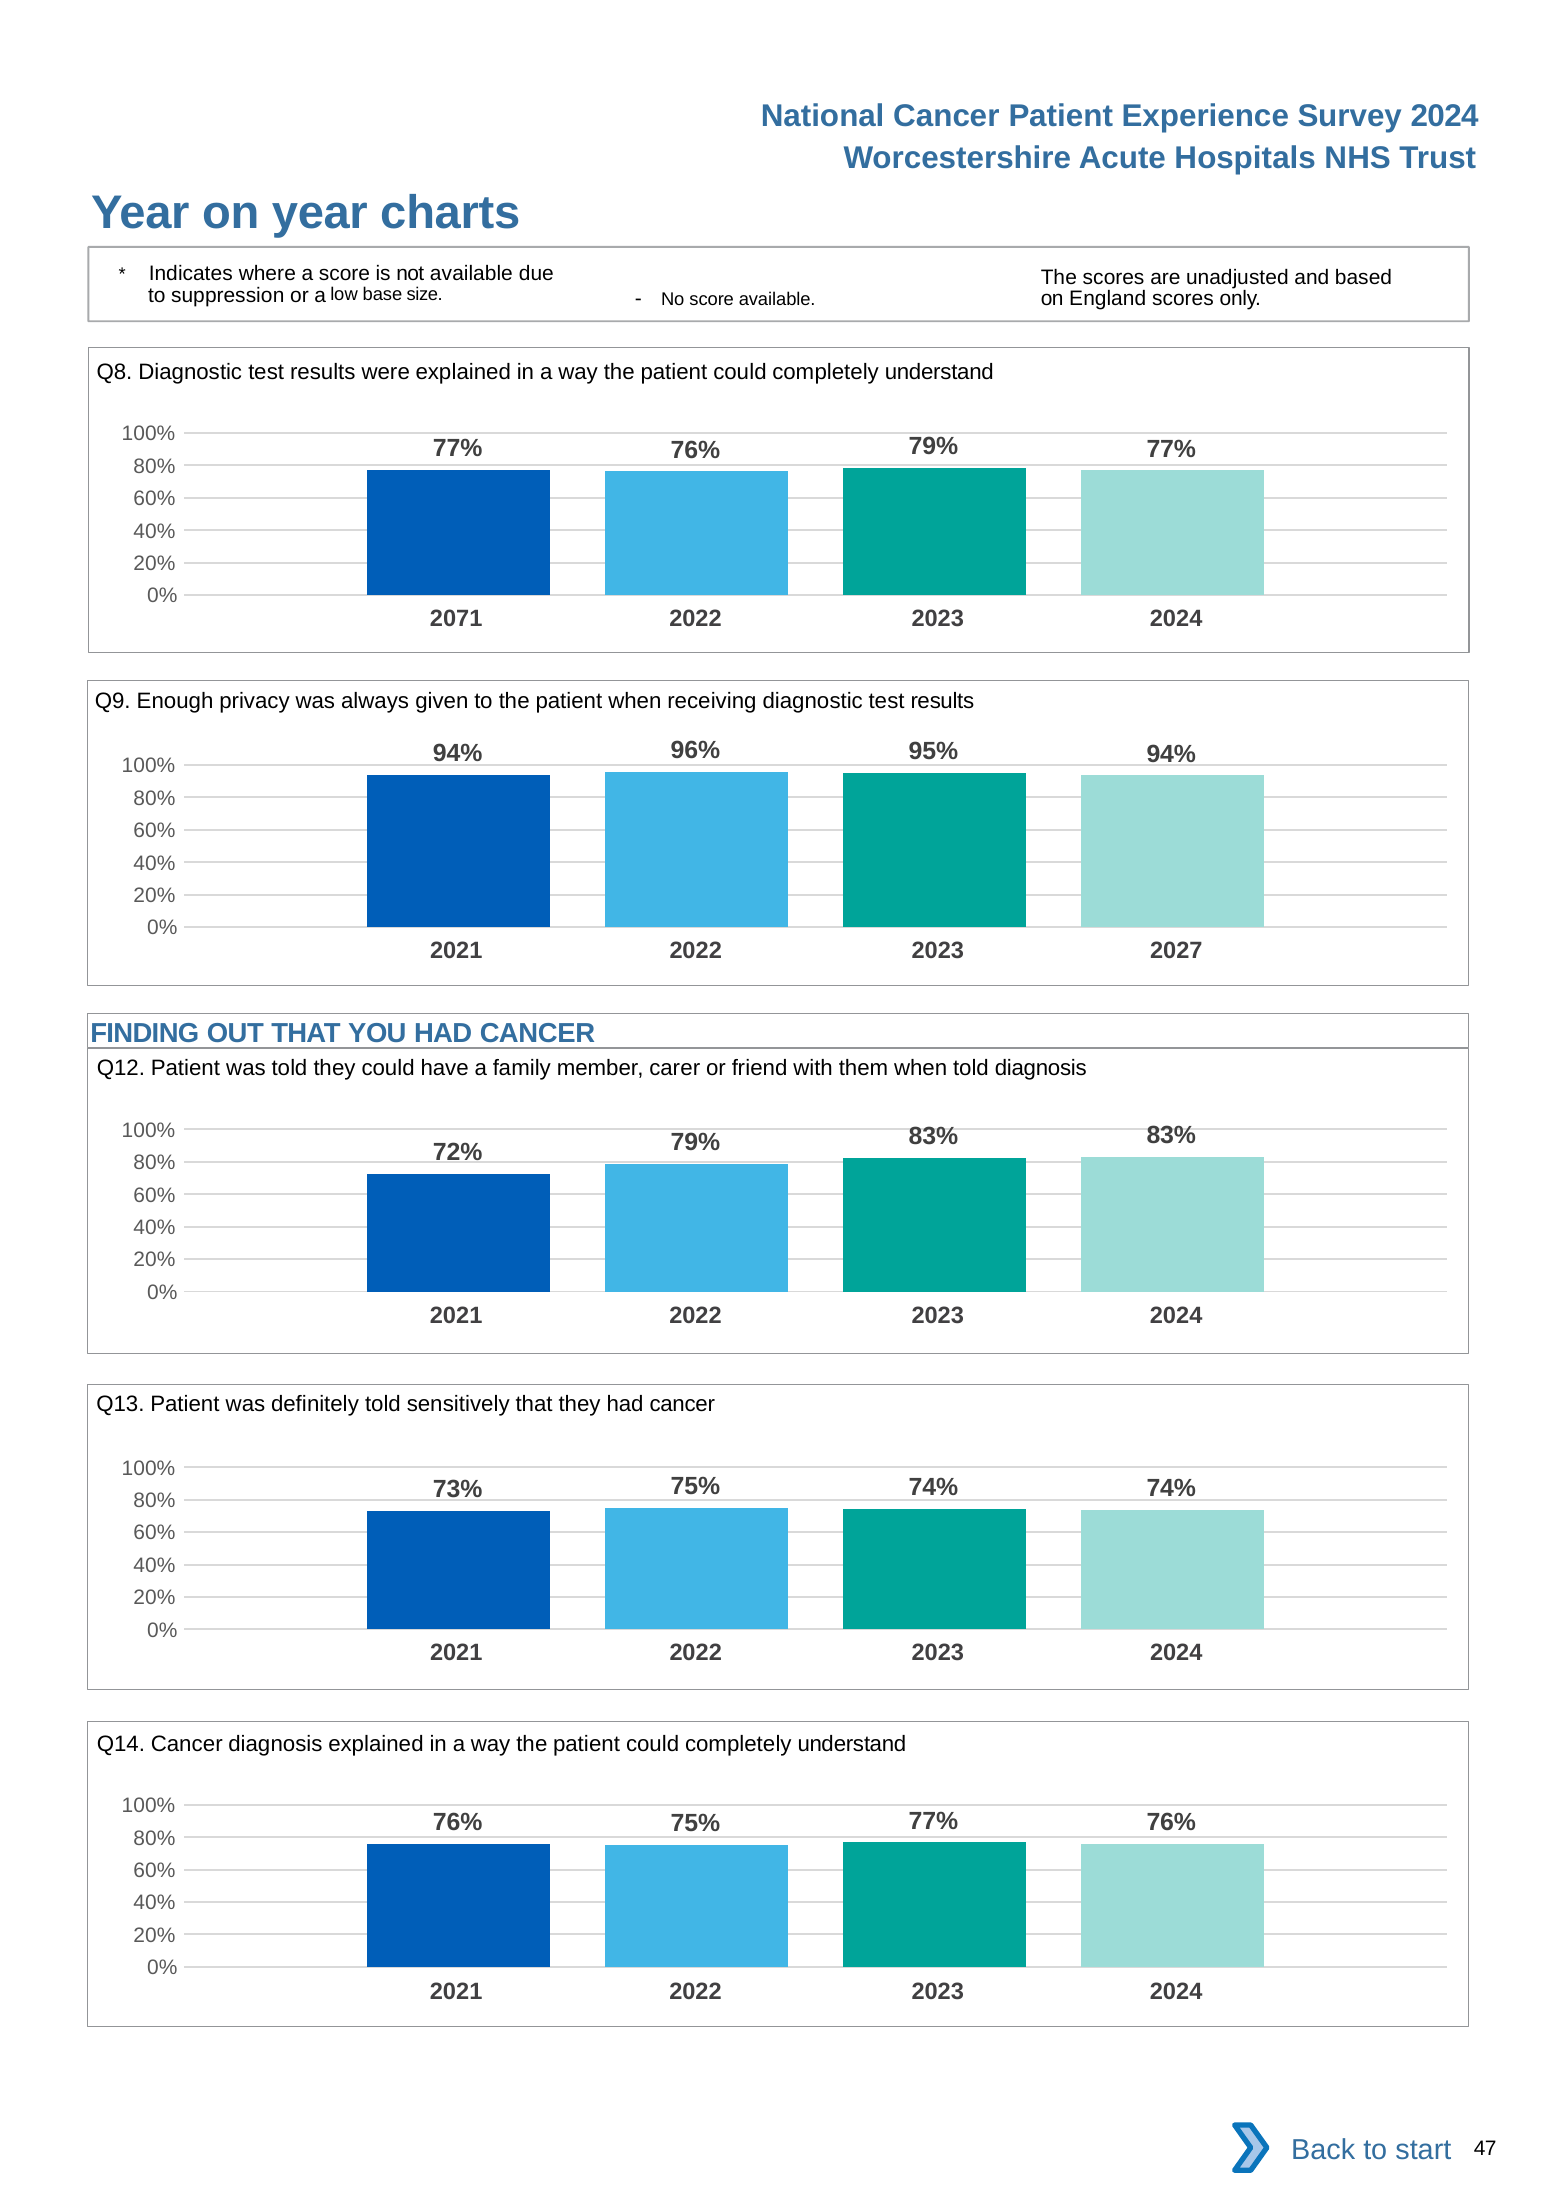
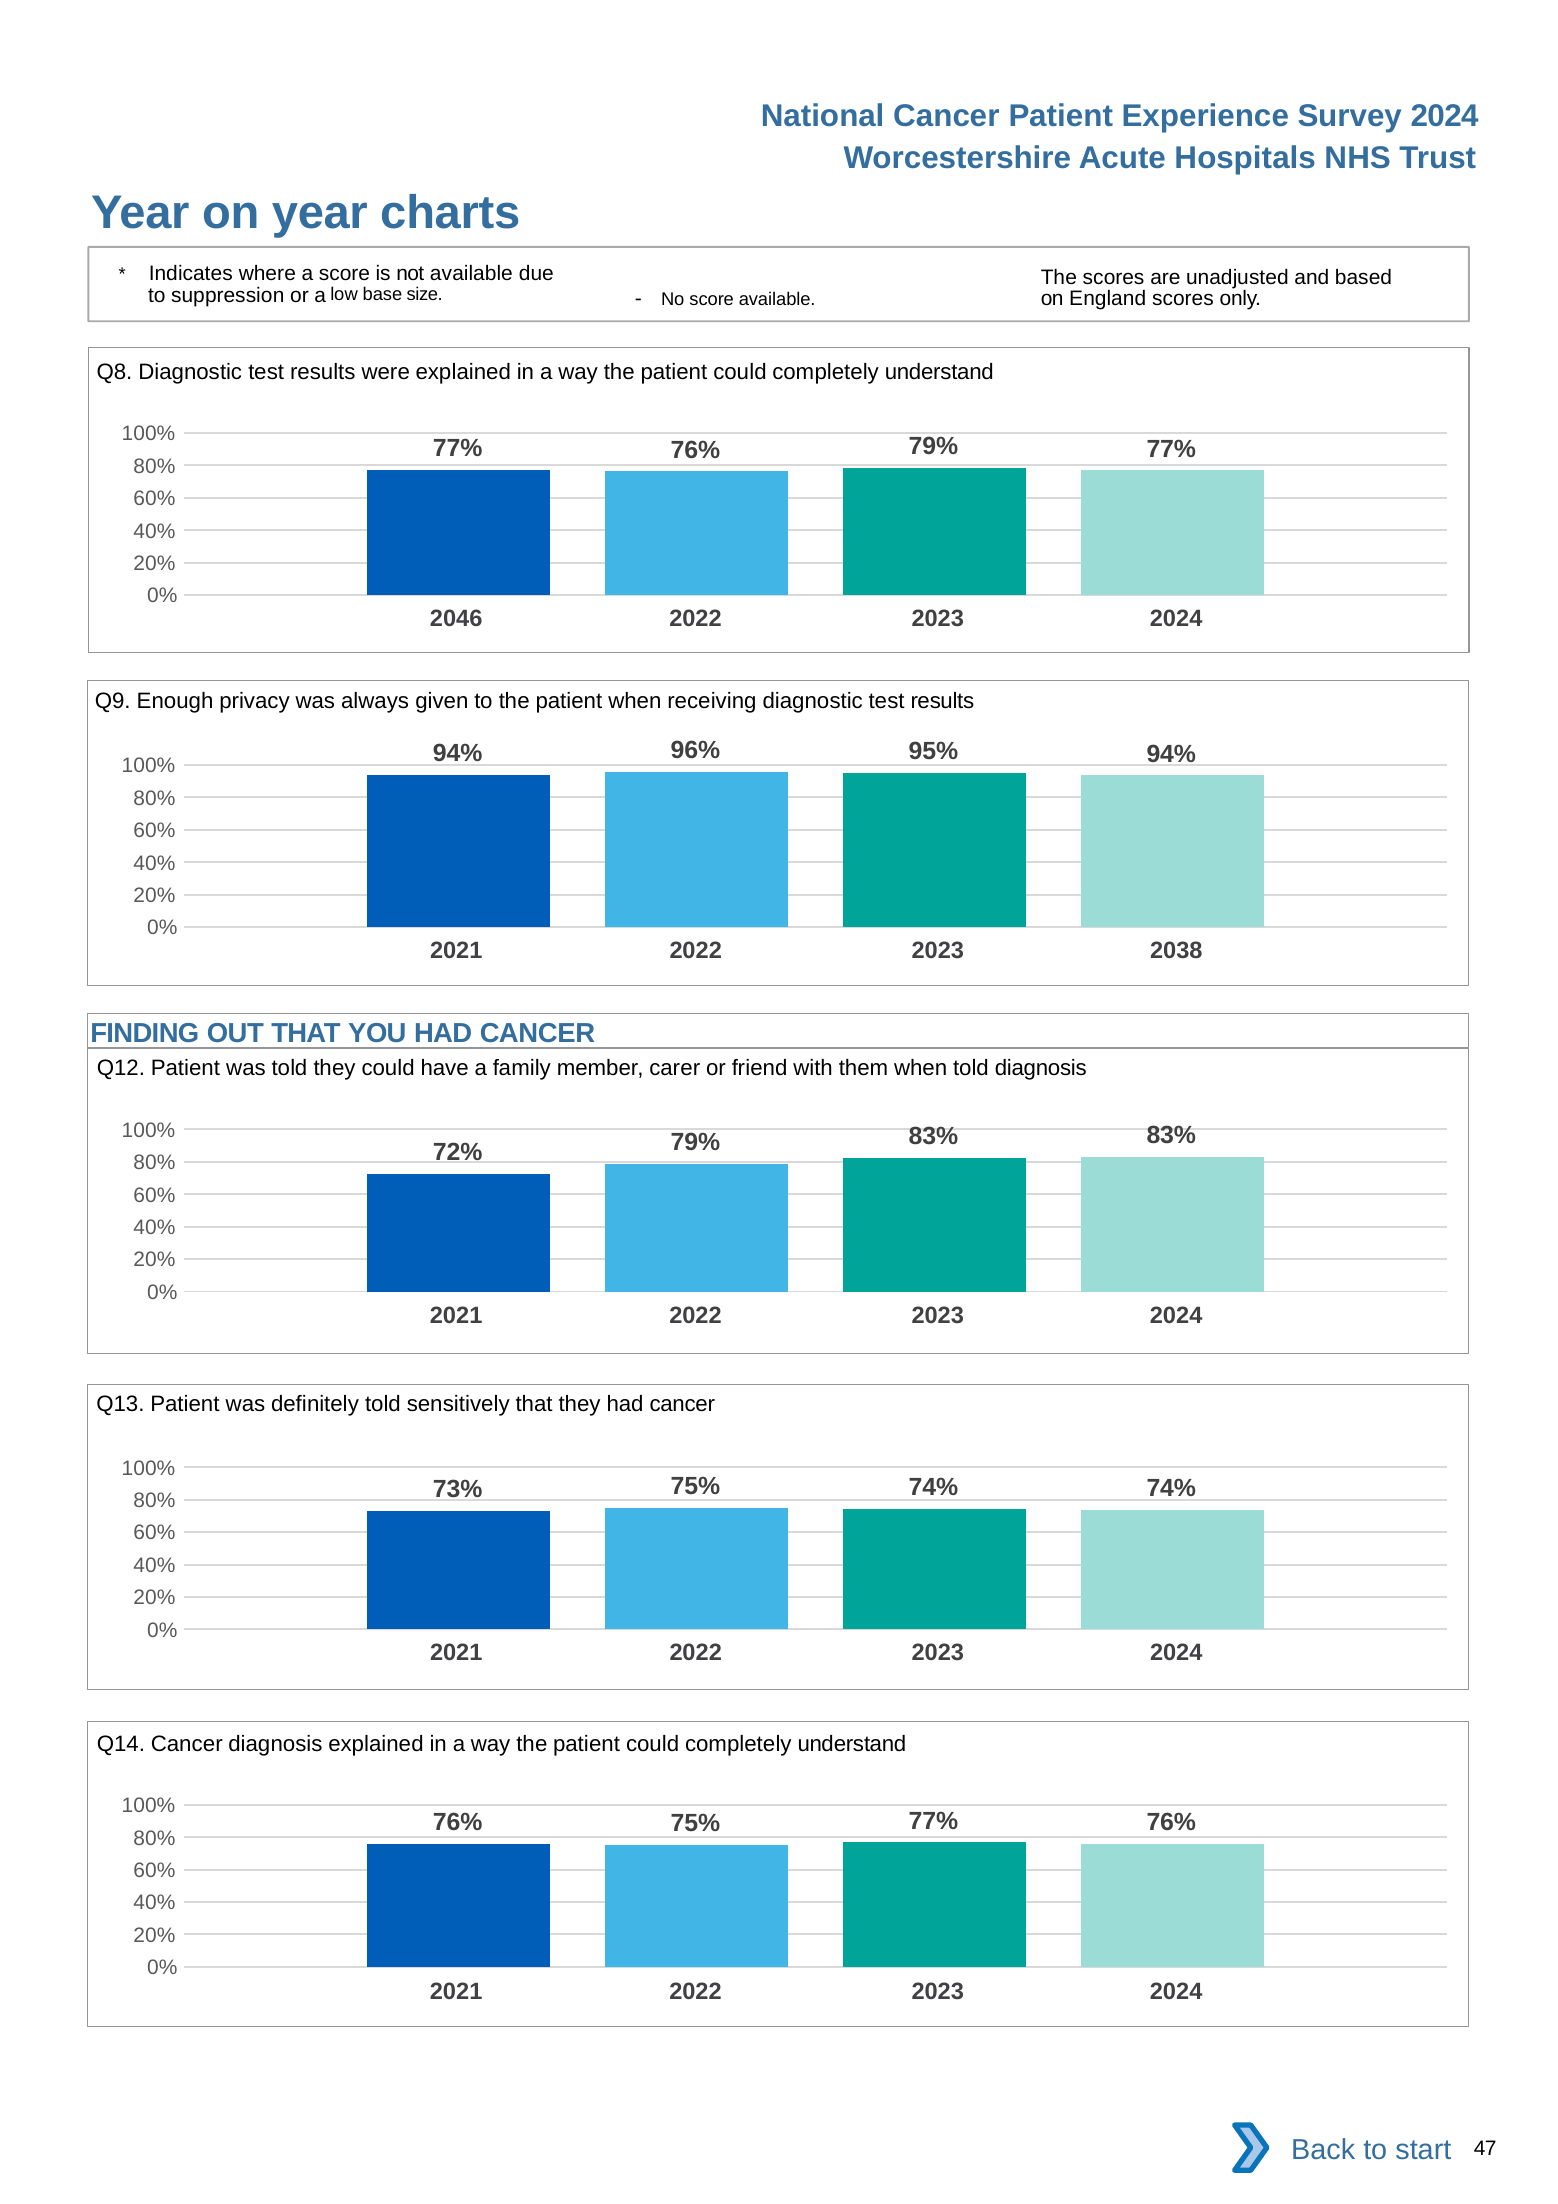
2071: 2071 -> 2046
2027: 2027 -> 2038
